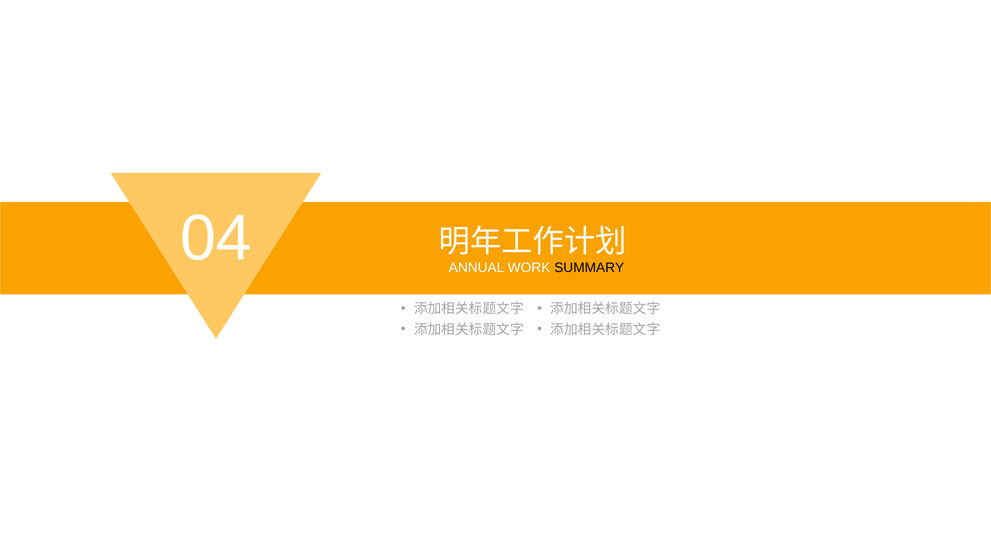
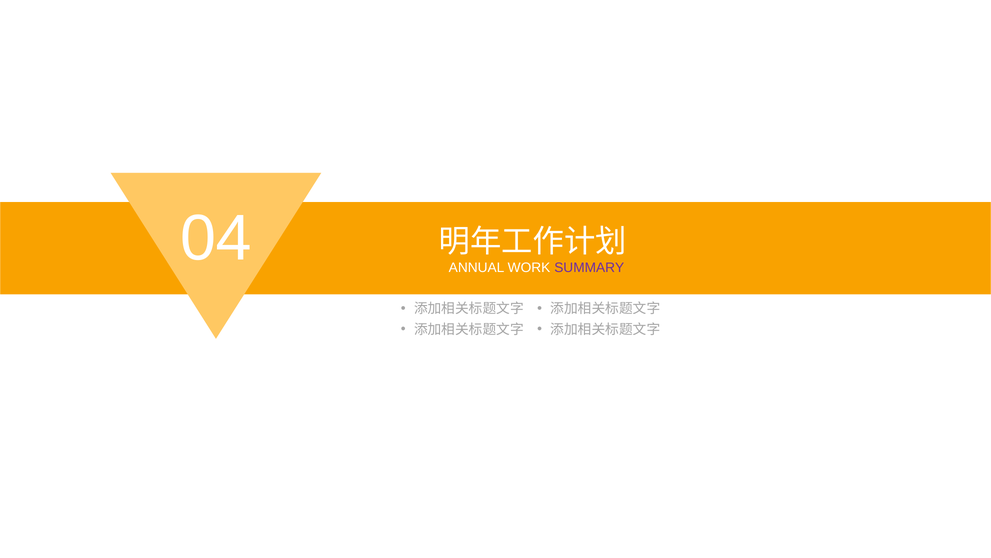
SUMMARY colour: black -> purple
